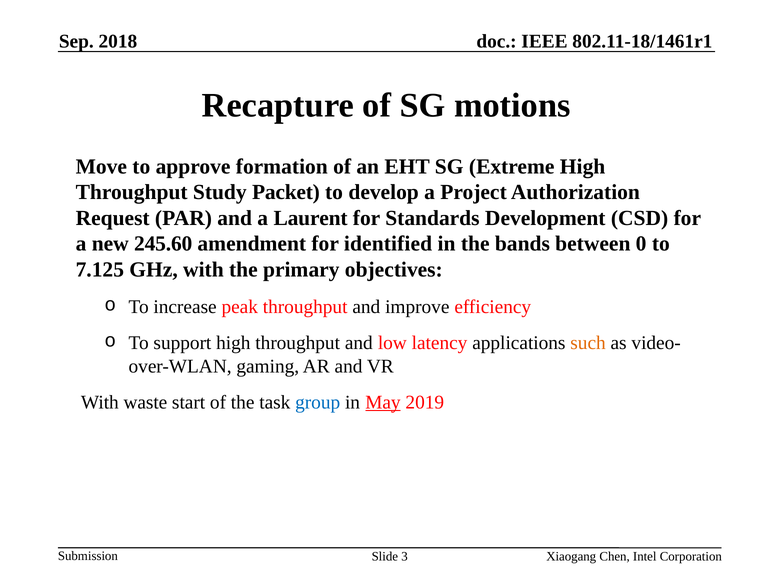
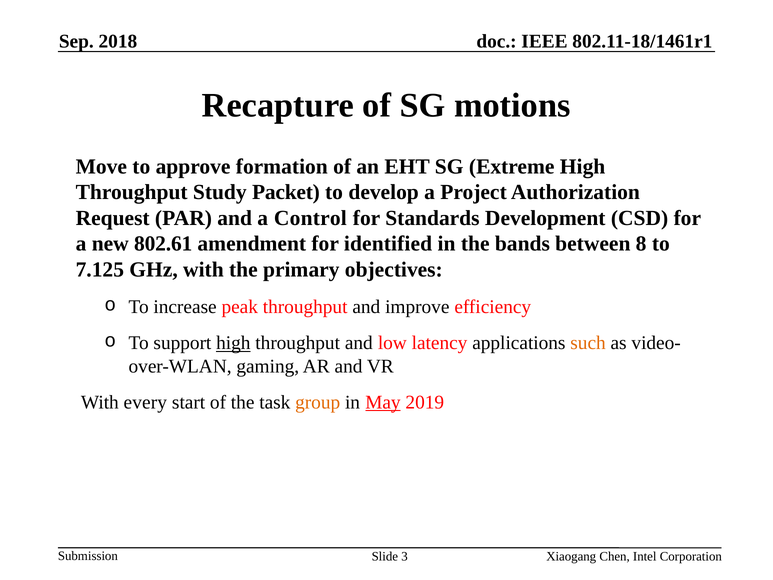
Laurent: Laurent -> Control
245.60: 245.60 -> 802.61
0: 0 -> 8
high at (233, 343) underline: none -> present
waste: waste -> every
group colour: blue -> orange
